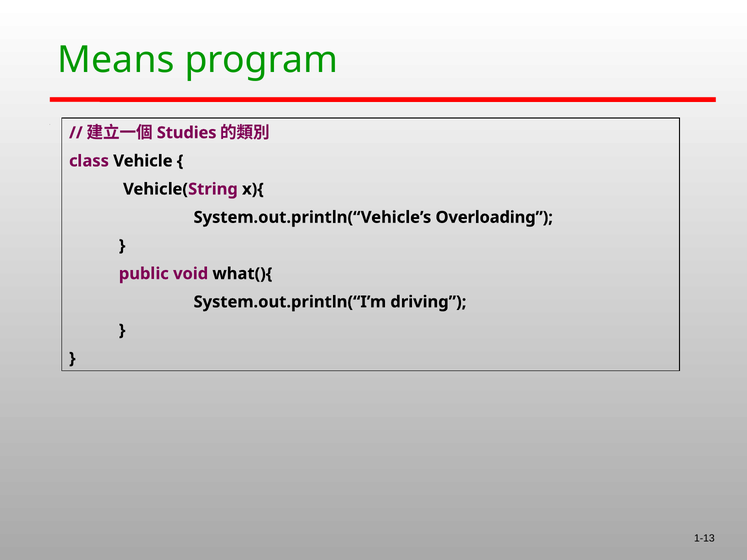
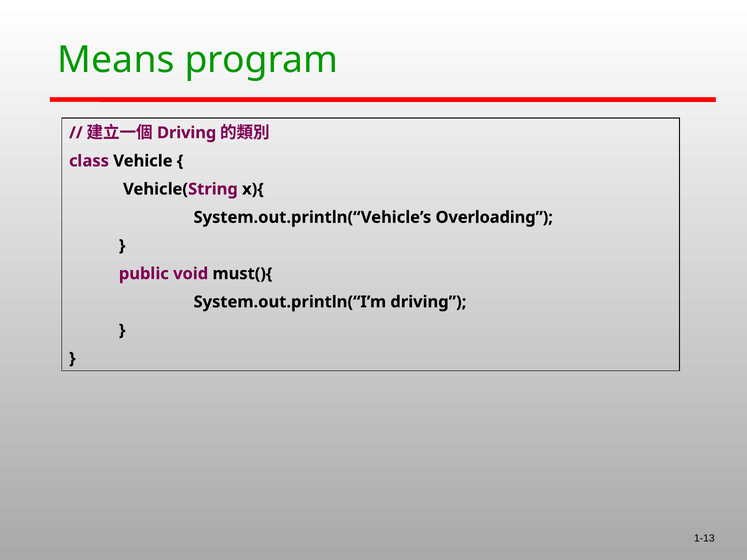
Studies at (187, 133): Studies -> Driving
what(){: what(){ -> must(){
